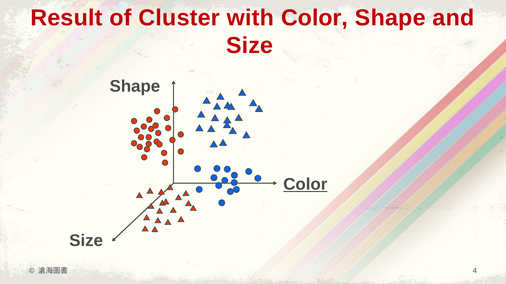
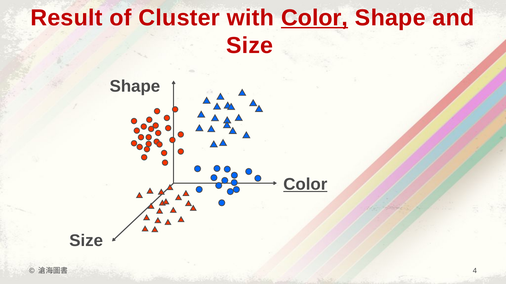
Color at (315, 18) underline: none -> present
